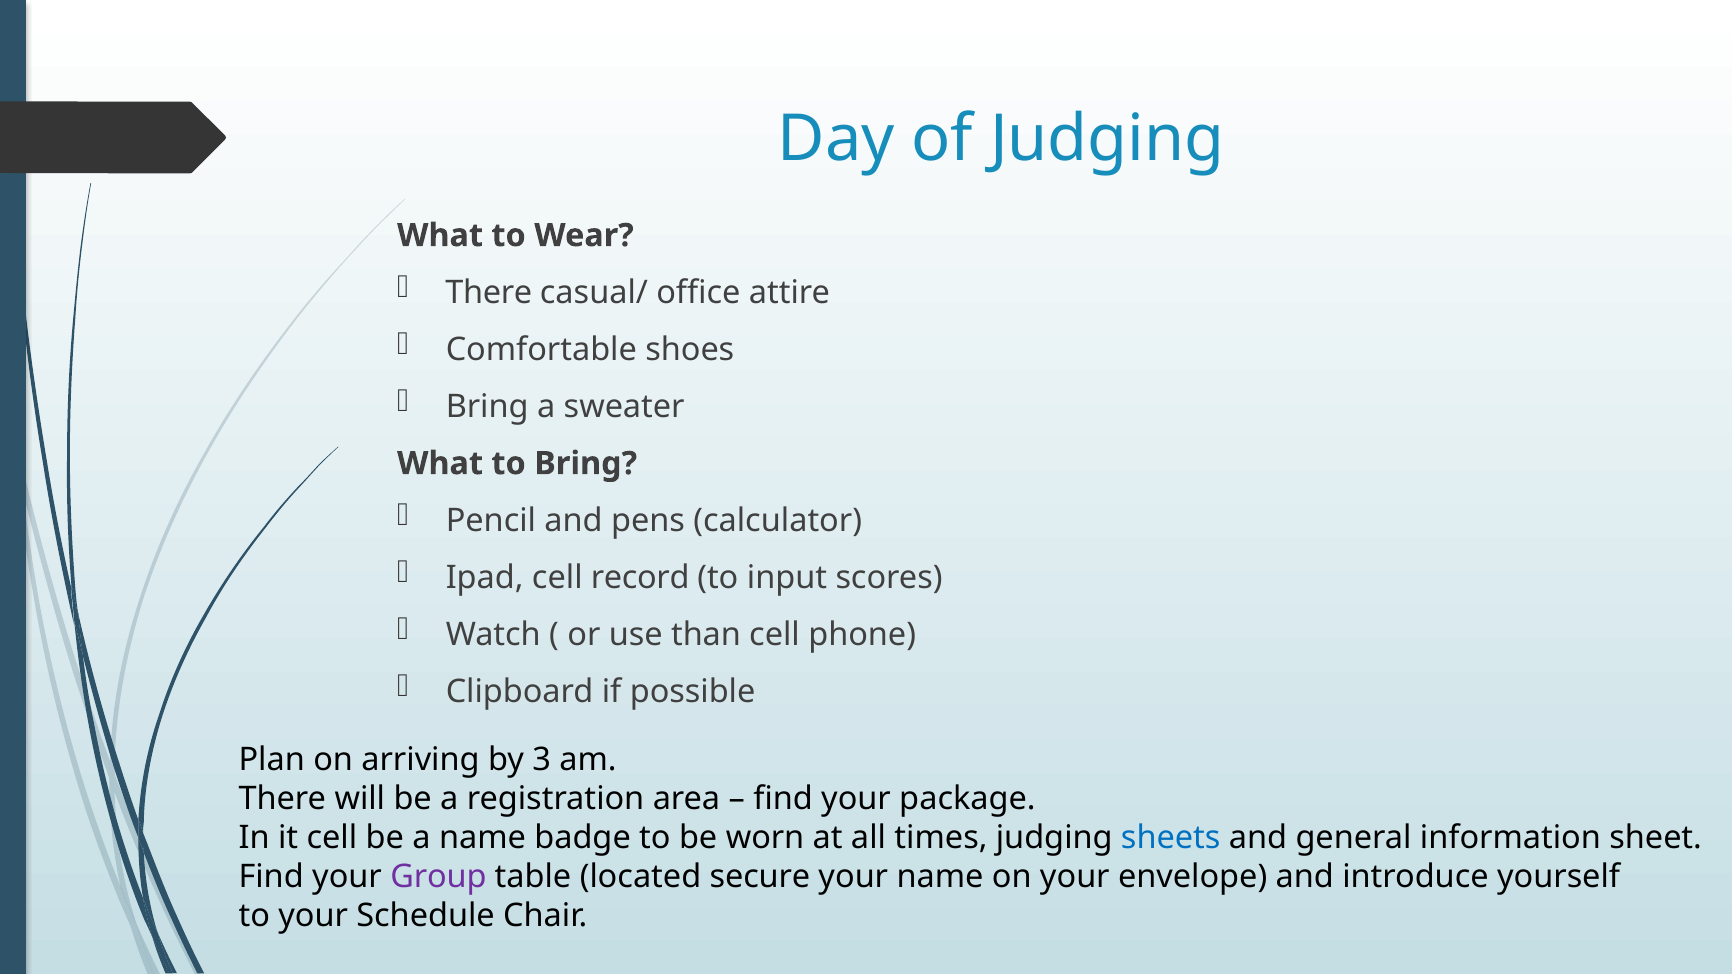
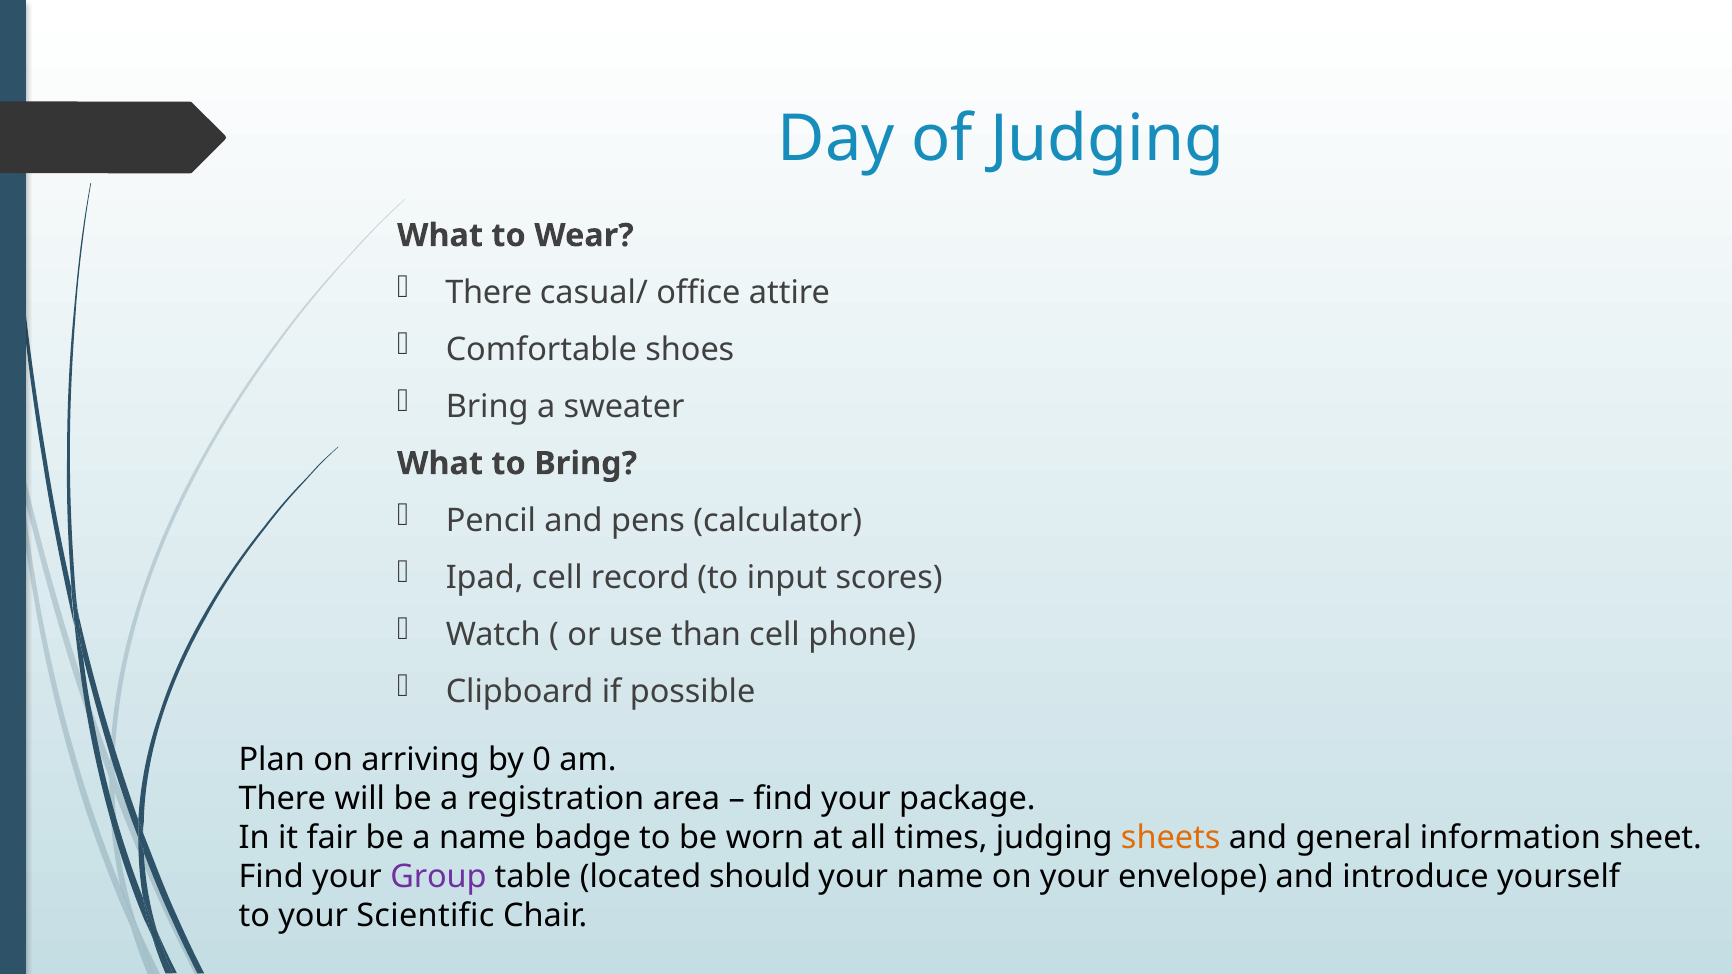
3: 3 -> 0
it cell: cell -> fair
sheets colour: blue -> orange
secure: secure -> should
Schedule: Schedule -> Scientific
